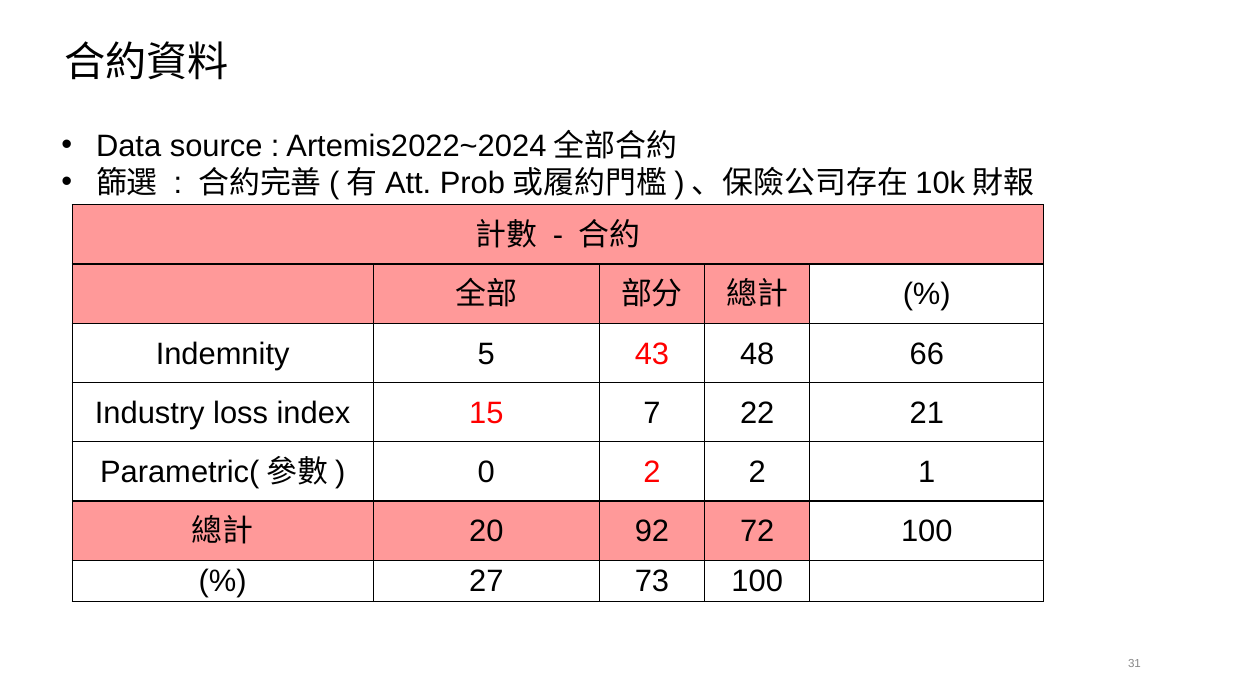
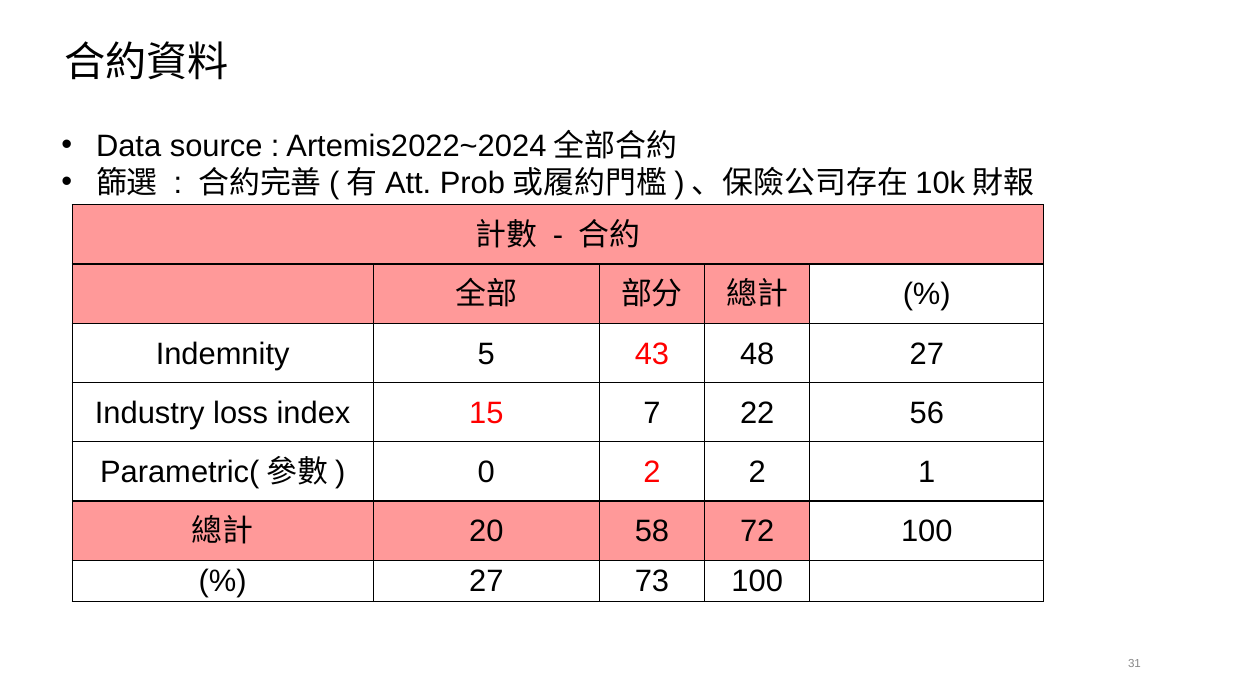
48 66: 66 -> 27
21: 21 -> 56
92: 92 -> 58
